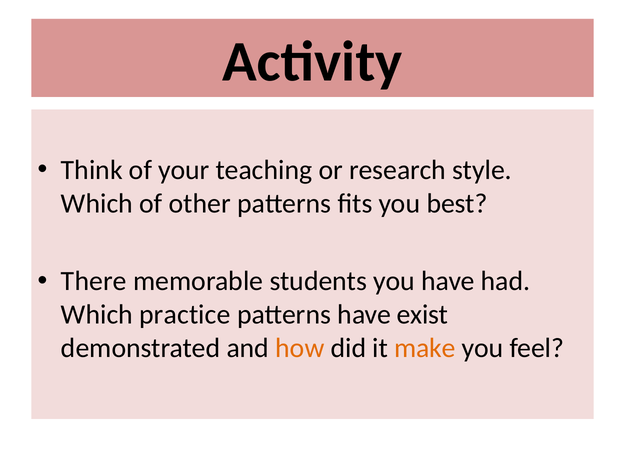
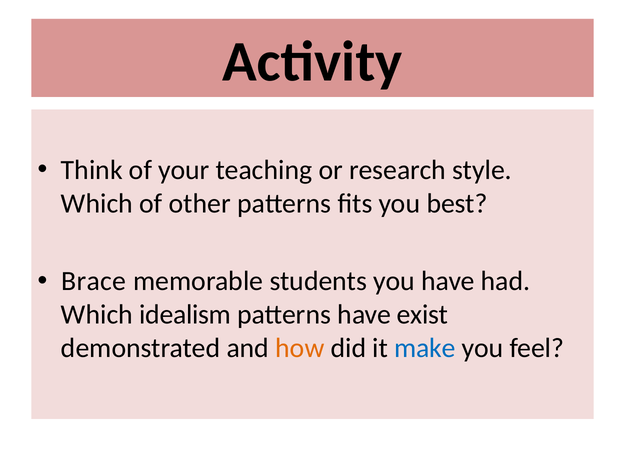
There: There -> Brace
practice: practice -> idealism
make colour: orange -> blue
